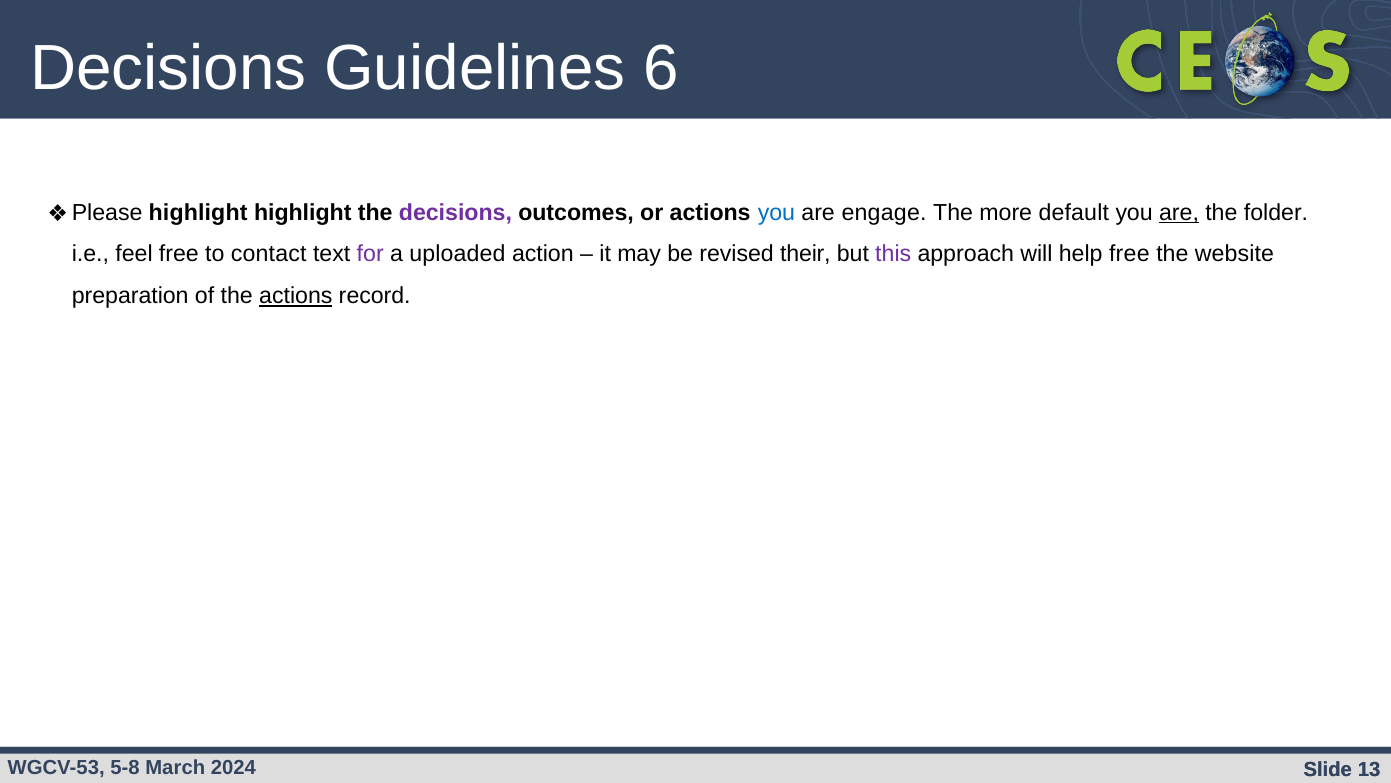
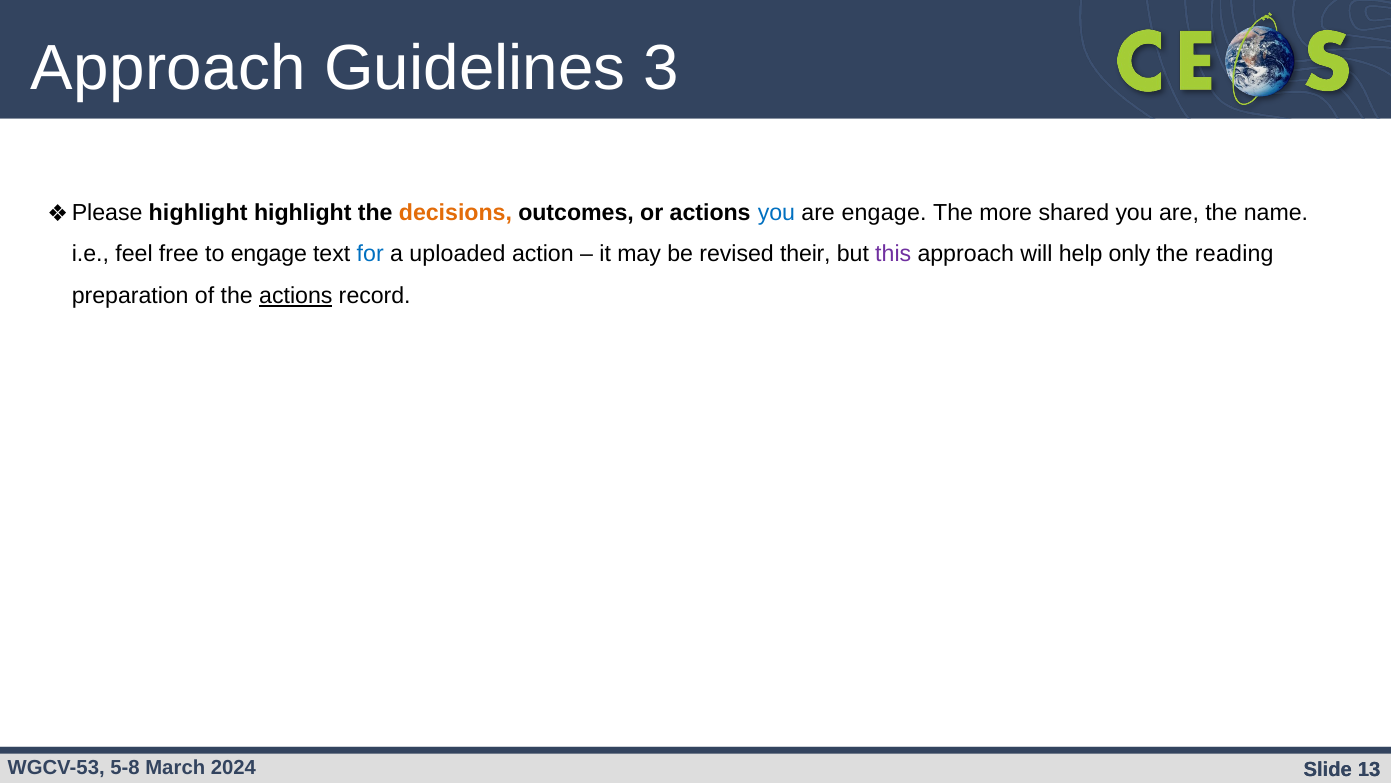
Decisions at (169, 68): Decisions -> Approach
6: 6 -> 3
decisions at (455, 212) colour: purple -> orange
default: default -> shared
are at (1179, 212) underline: present -> none
folder: folder -> name
to contact: contact -> engage
for colour: purple -> blue
help free: free -> only
website: website -> reading
